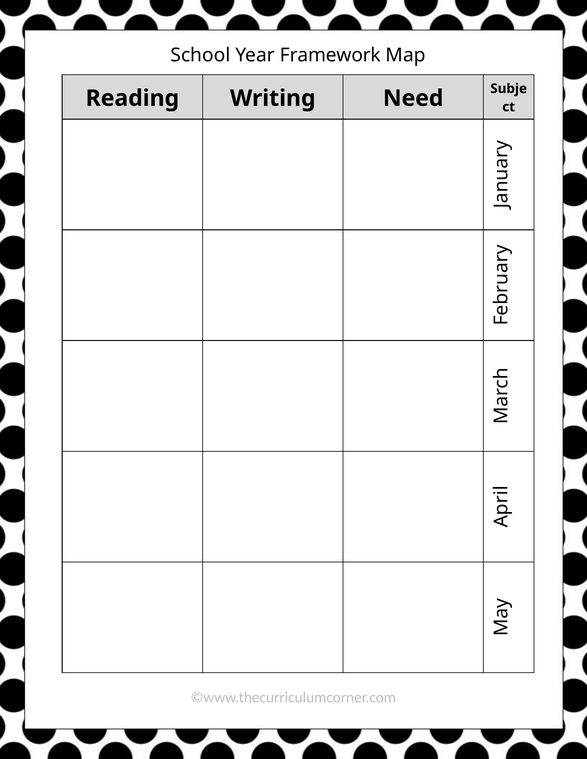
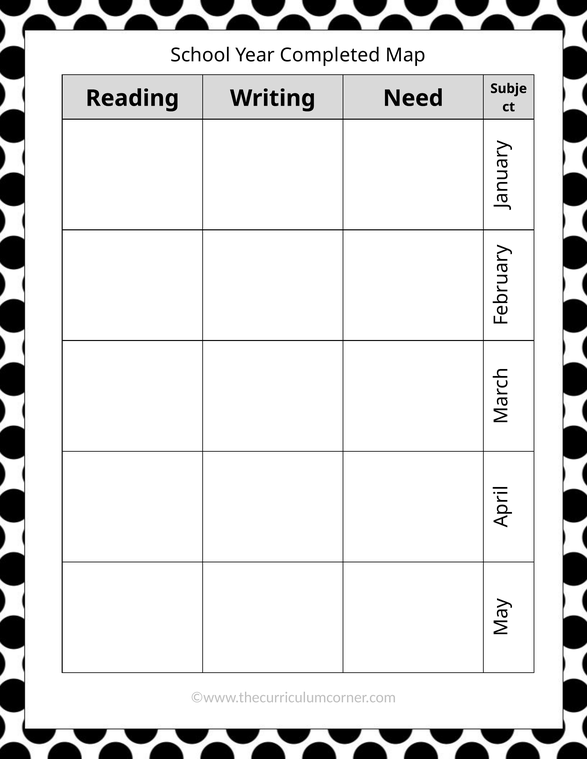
Framework: Framework -> Completed
